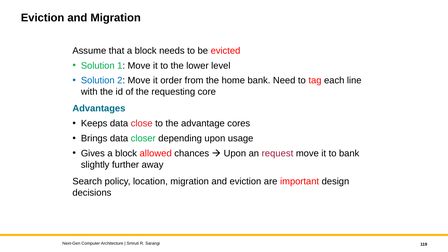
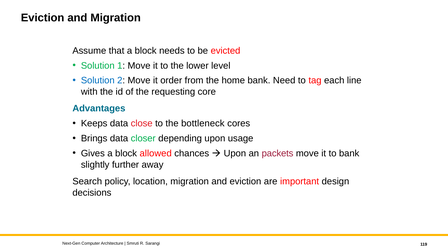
advantage: advantage -> bottleneck
request: request -> packets
